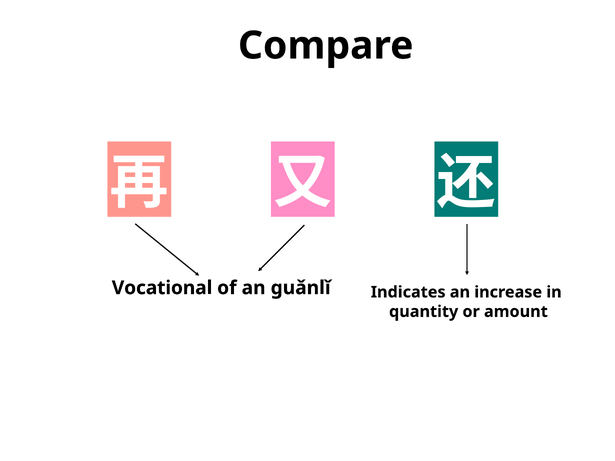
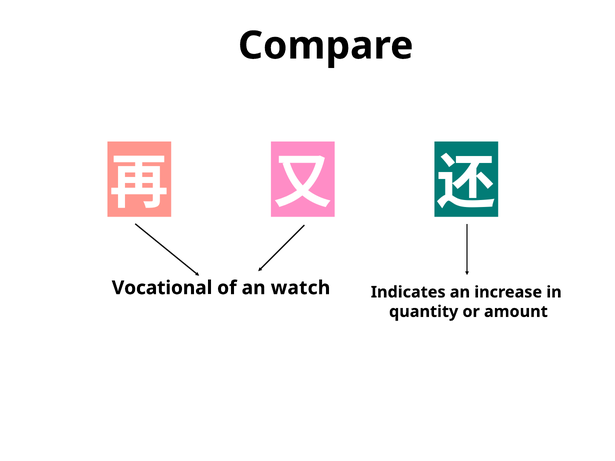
guǎnlǐ: guǎnlǐ -> watch
